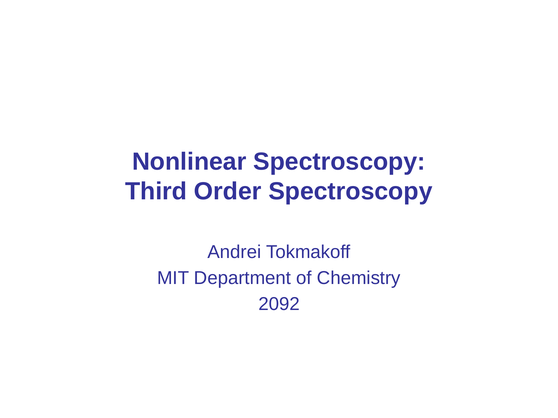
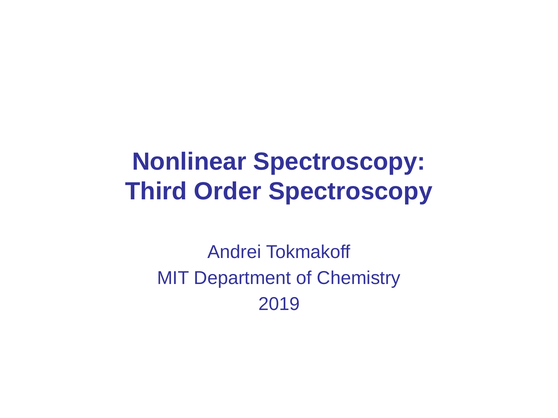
2092: 2092 -> 2019
